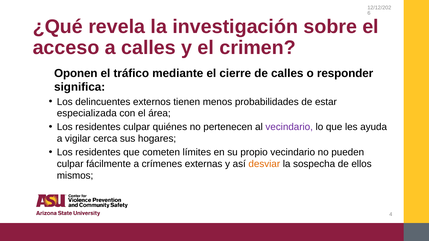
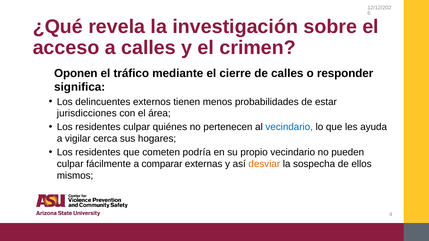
especializada: especializada -> jurisdicciones
vecindario at (289, 127) colour: purple -> blue
límites: límites -> podría
crímenes: crímenes -> comparar
